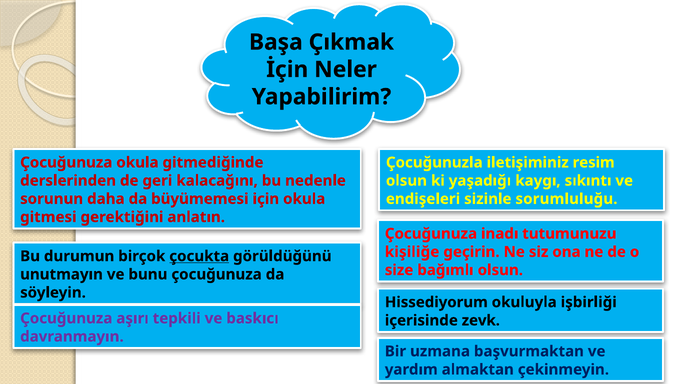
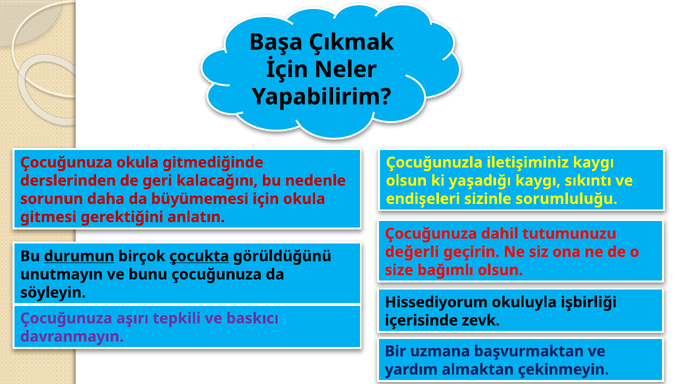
iletişiminiz resim: resim -> kaygı
inadı: inadı -> dahil
kişiliğe: kişiliğe -> değerli
durumun underline: none -> present
